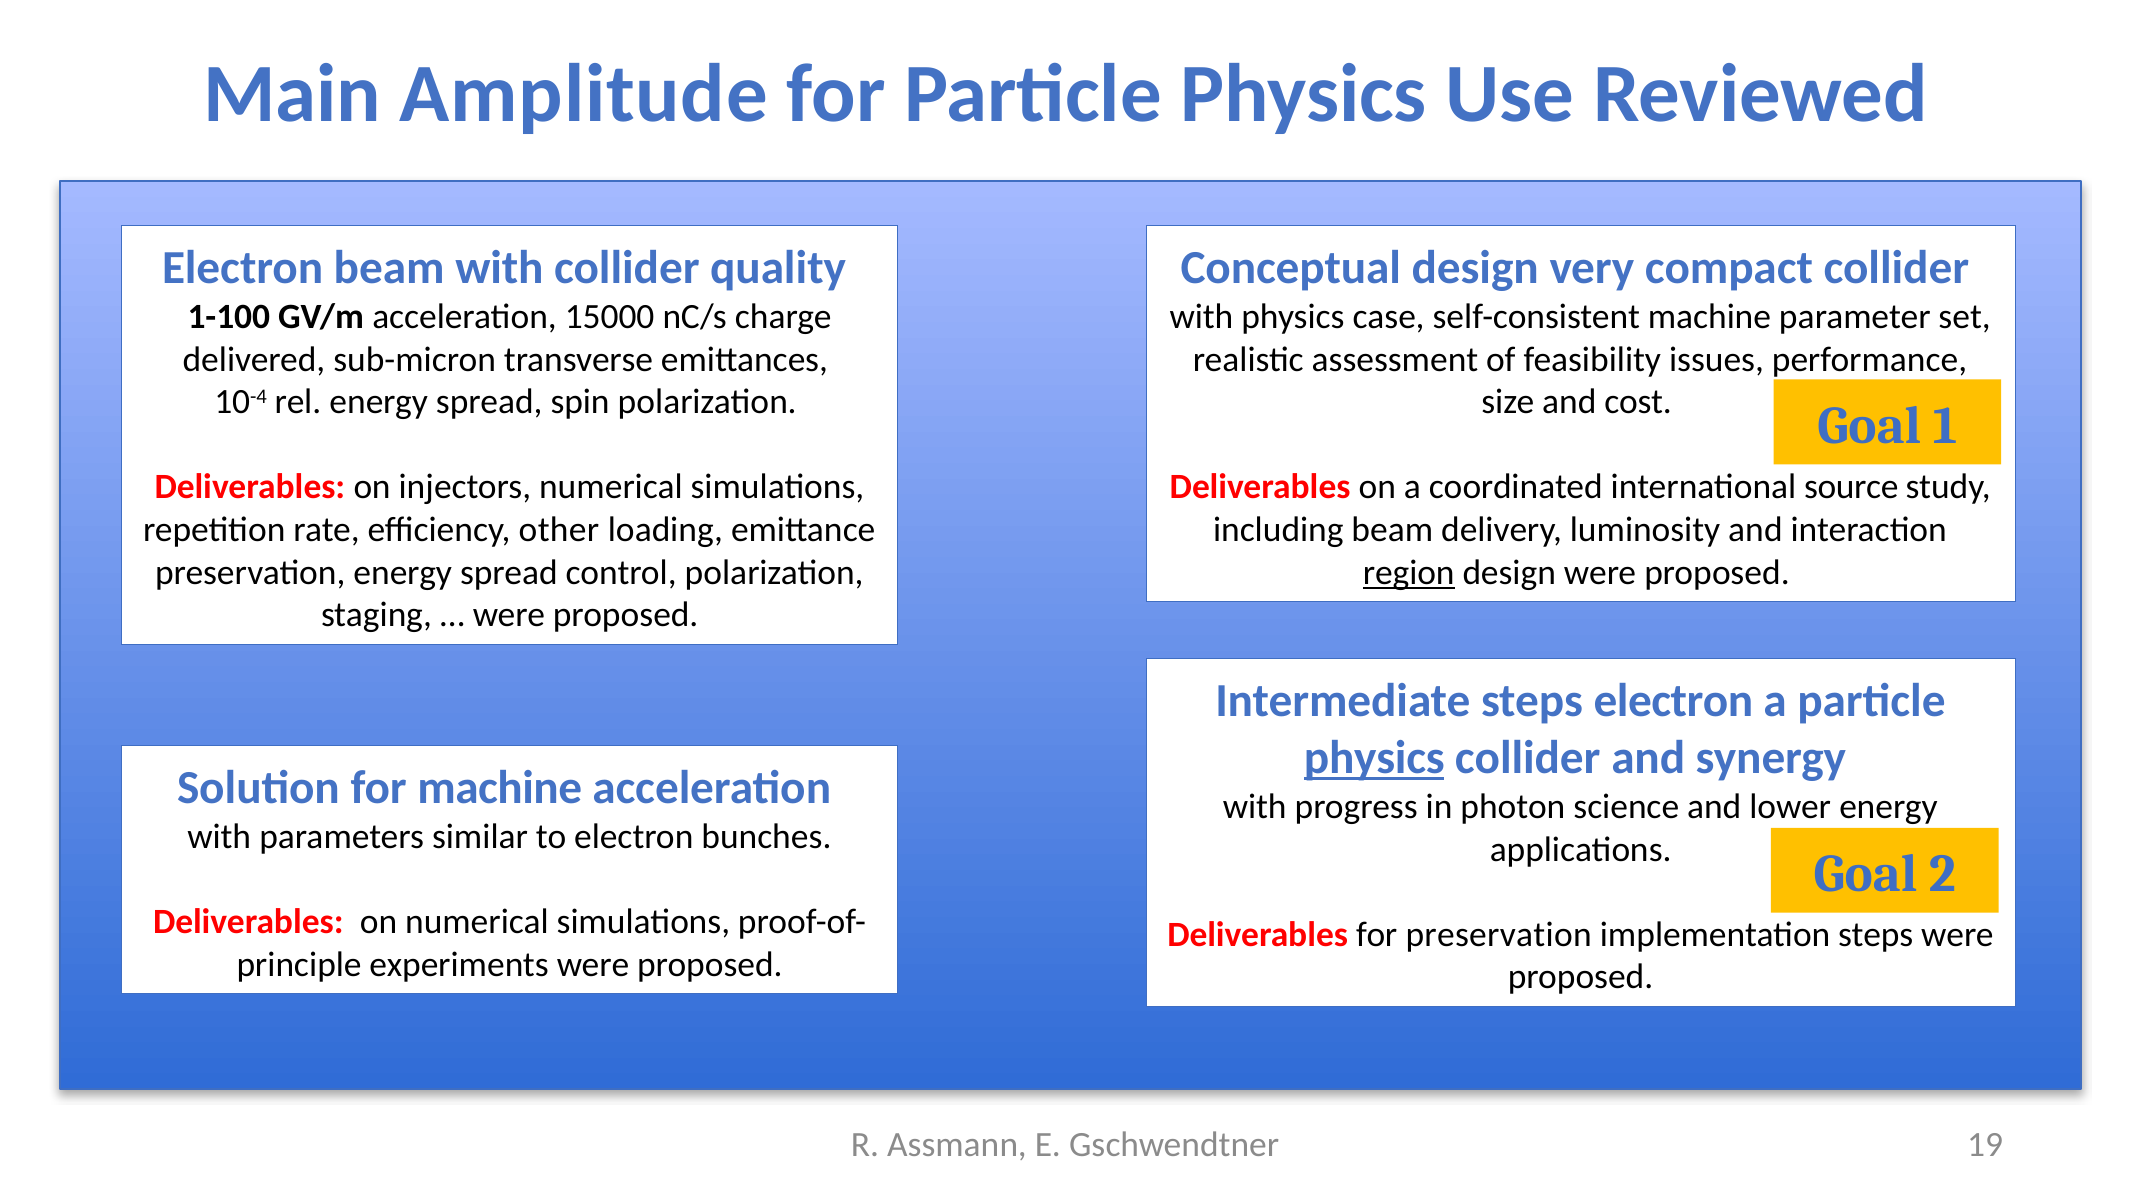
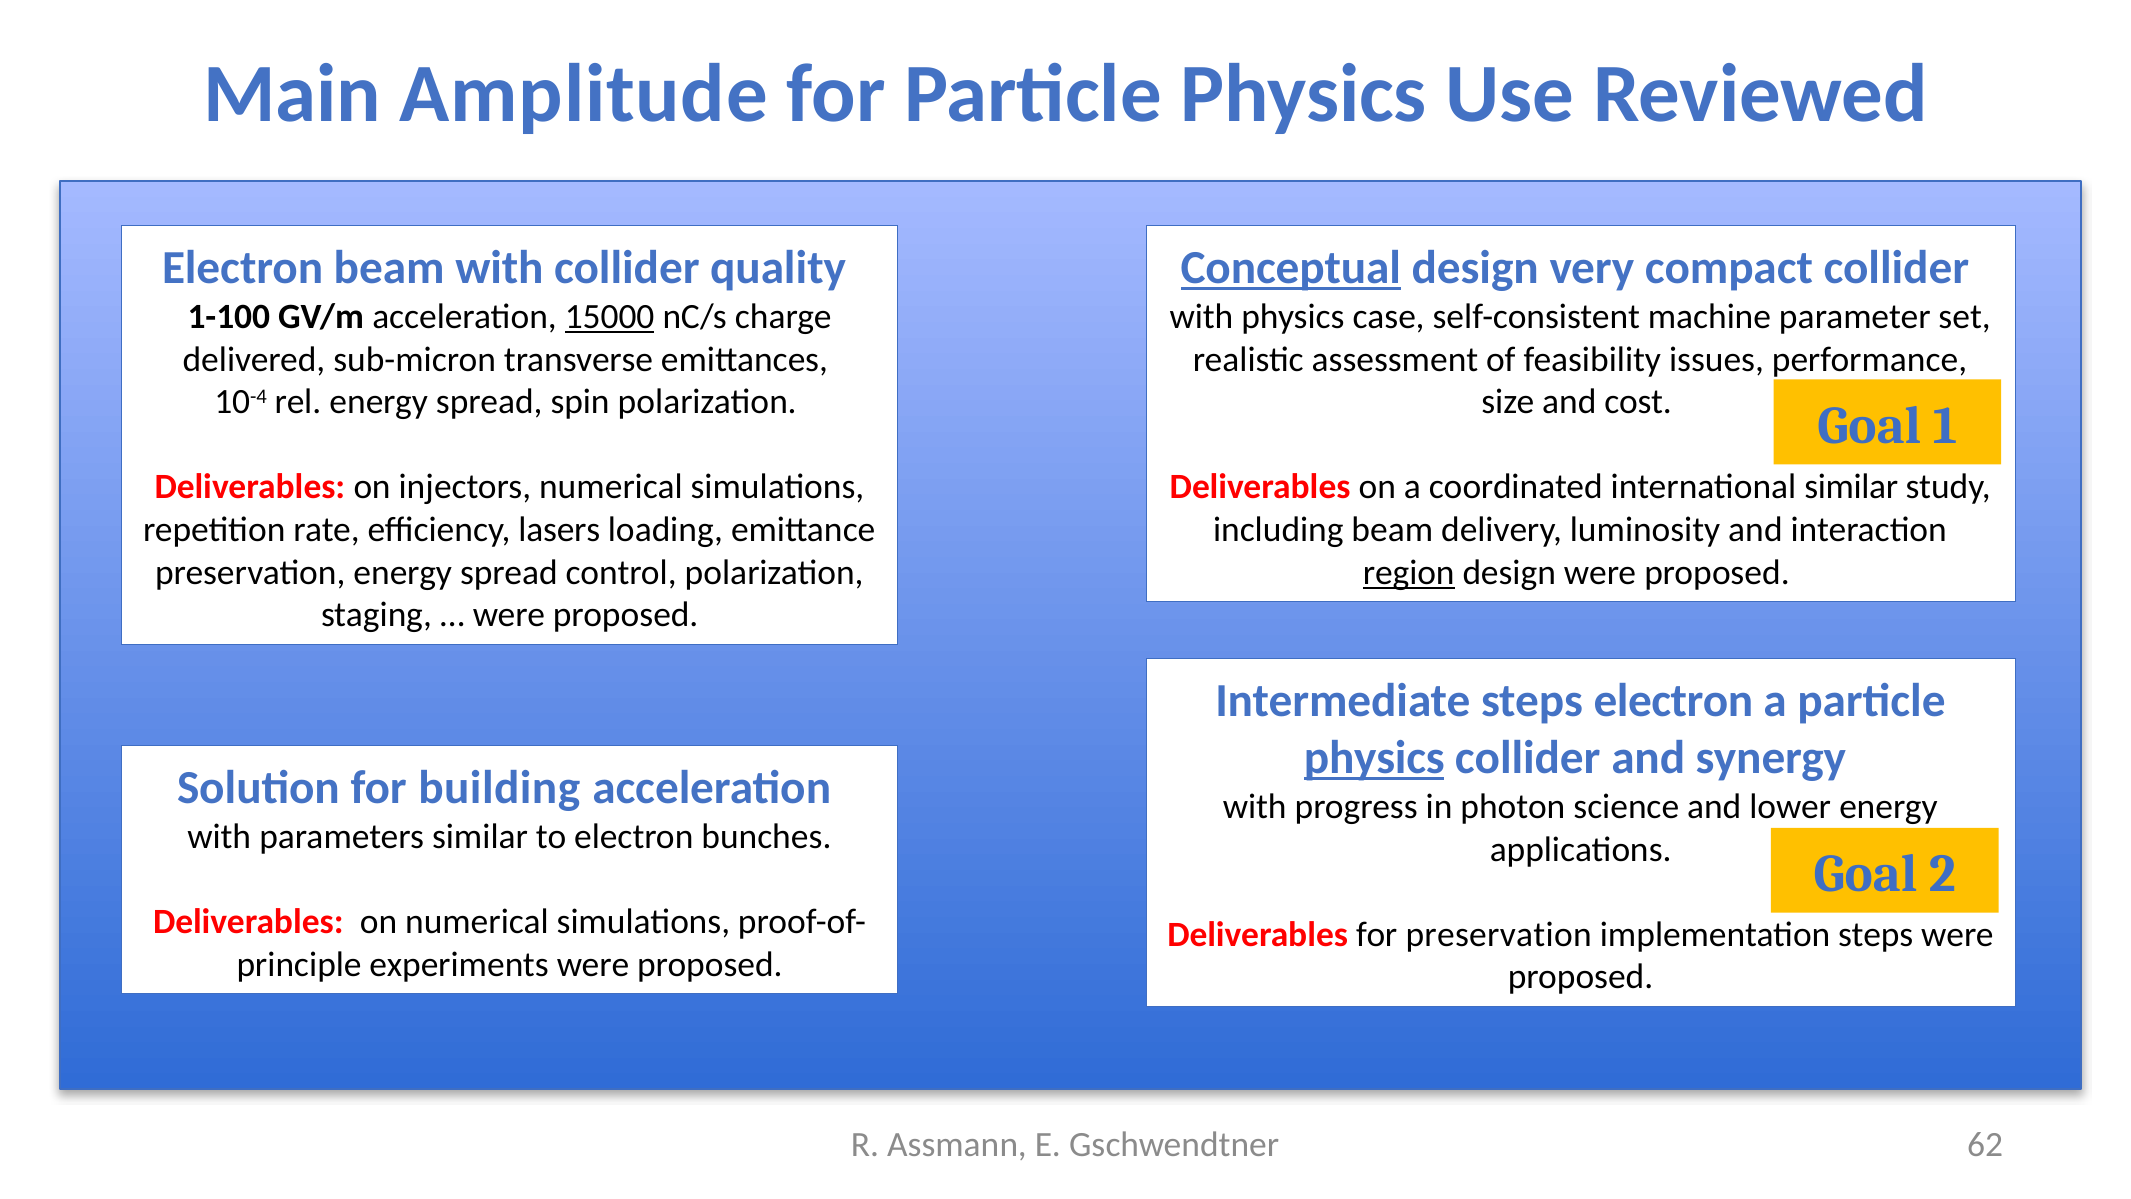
Conceptual underline: none -> present
15000 underline: none -> present
international source: source -> similar
other: other -> lasers
for machine: machine -> building
19: 19 -> 62
